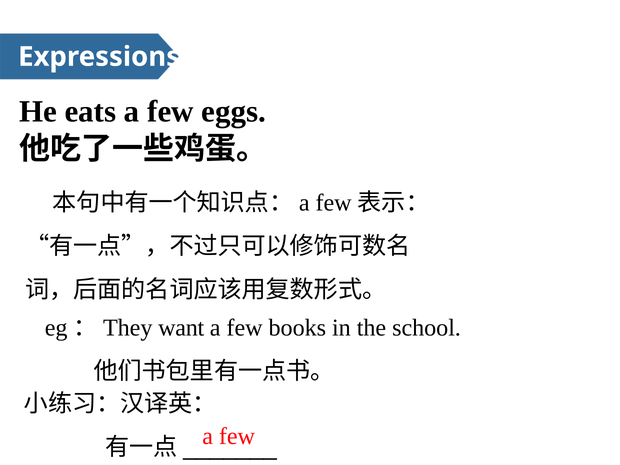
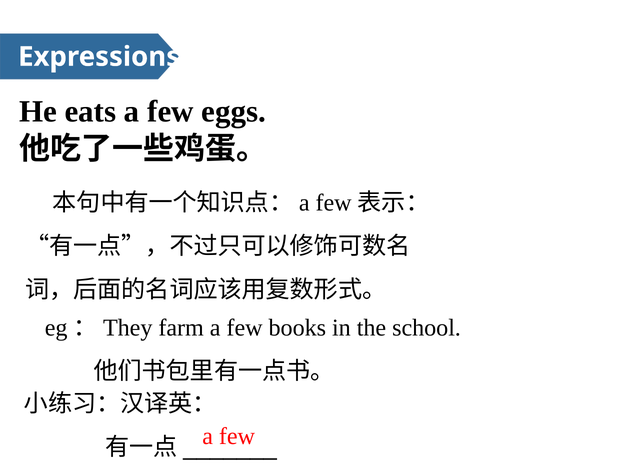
want: want -> farm
